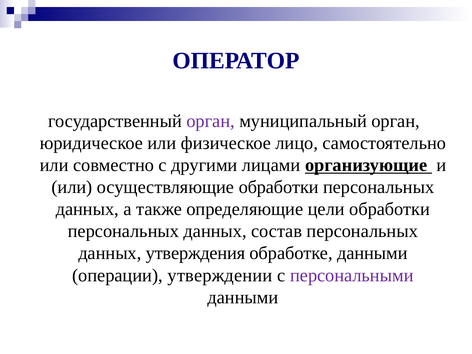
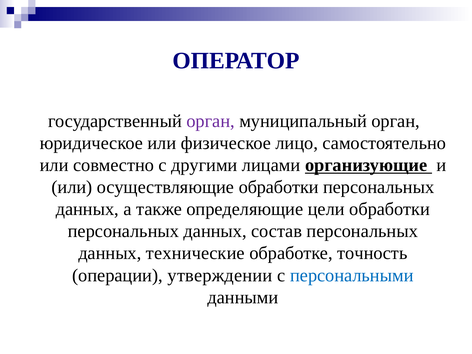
утверждения: утверждения -> технические
обработке данными: данными -> точность
персональными colour: purple -> blue
